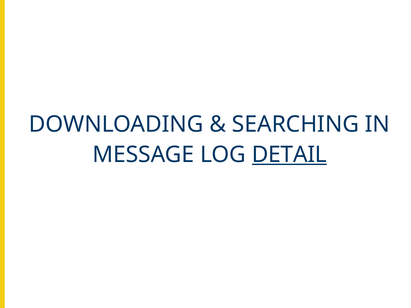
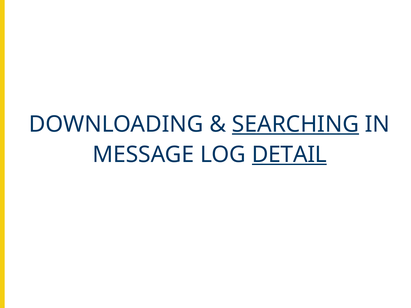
SEARCHING underline: none -> present
